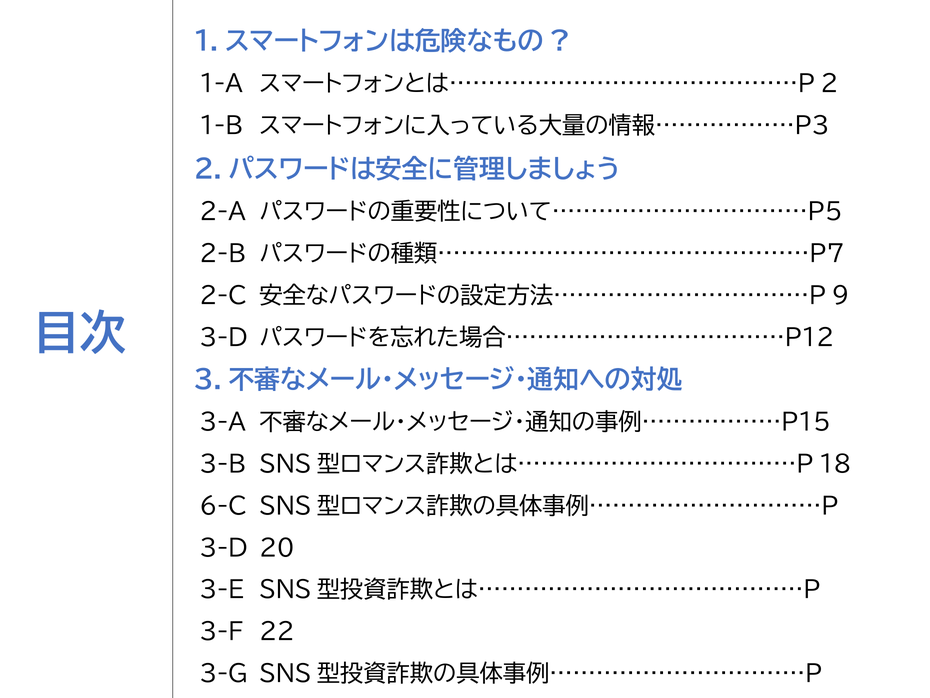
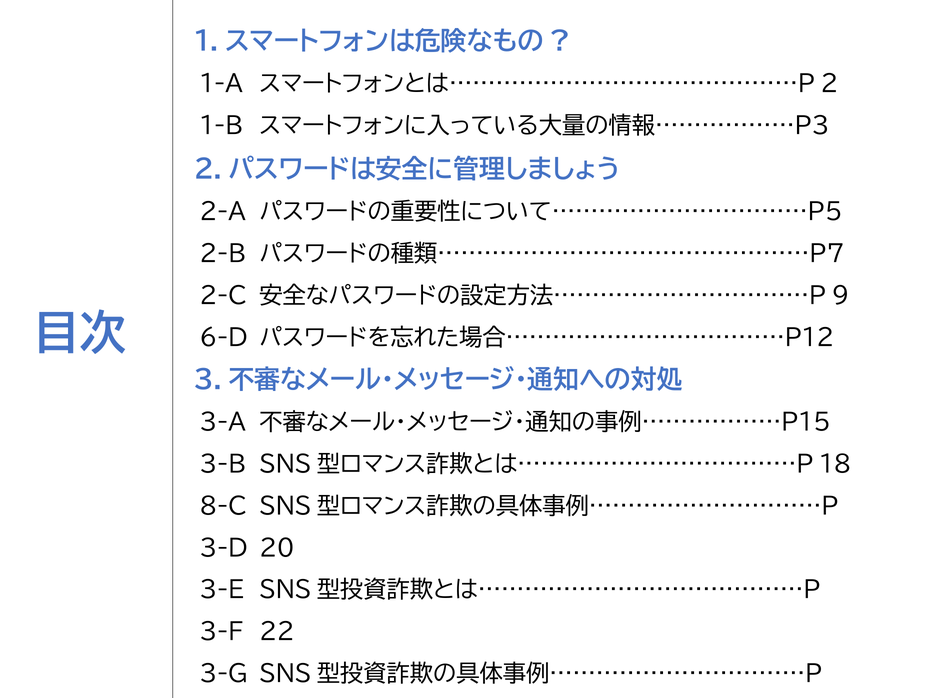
3-D at (224, 338): 3-D -> 6-D
6-C: 6-C -> 8-C
